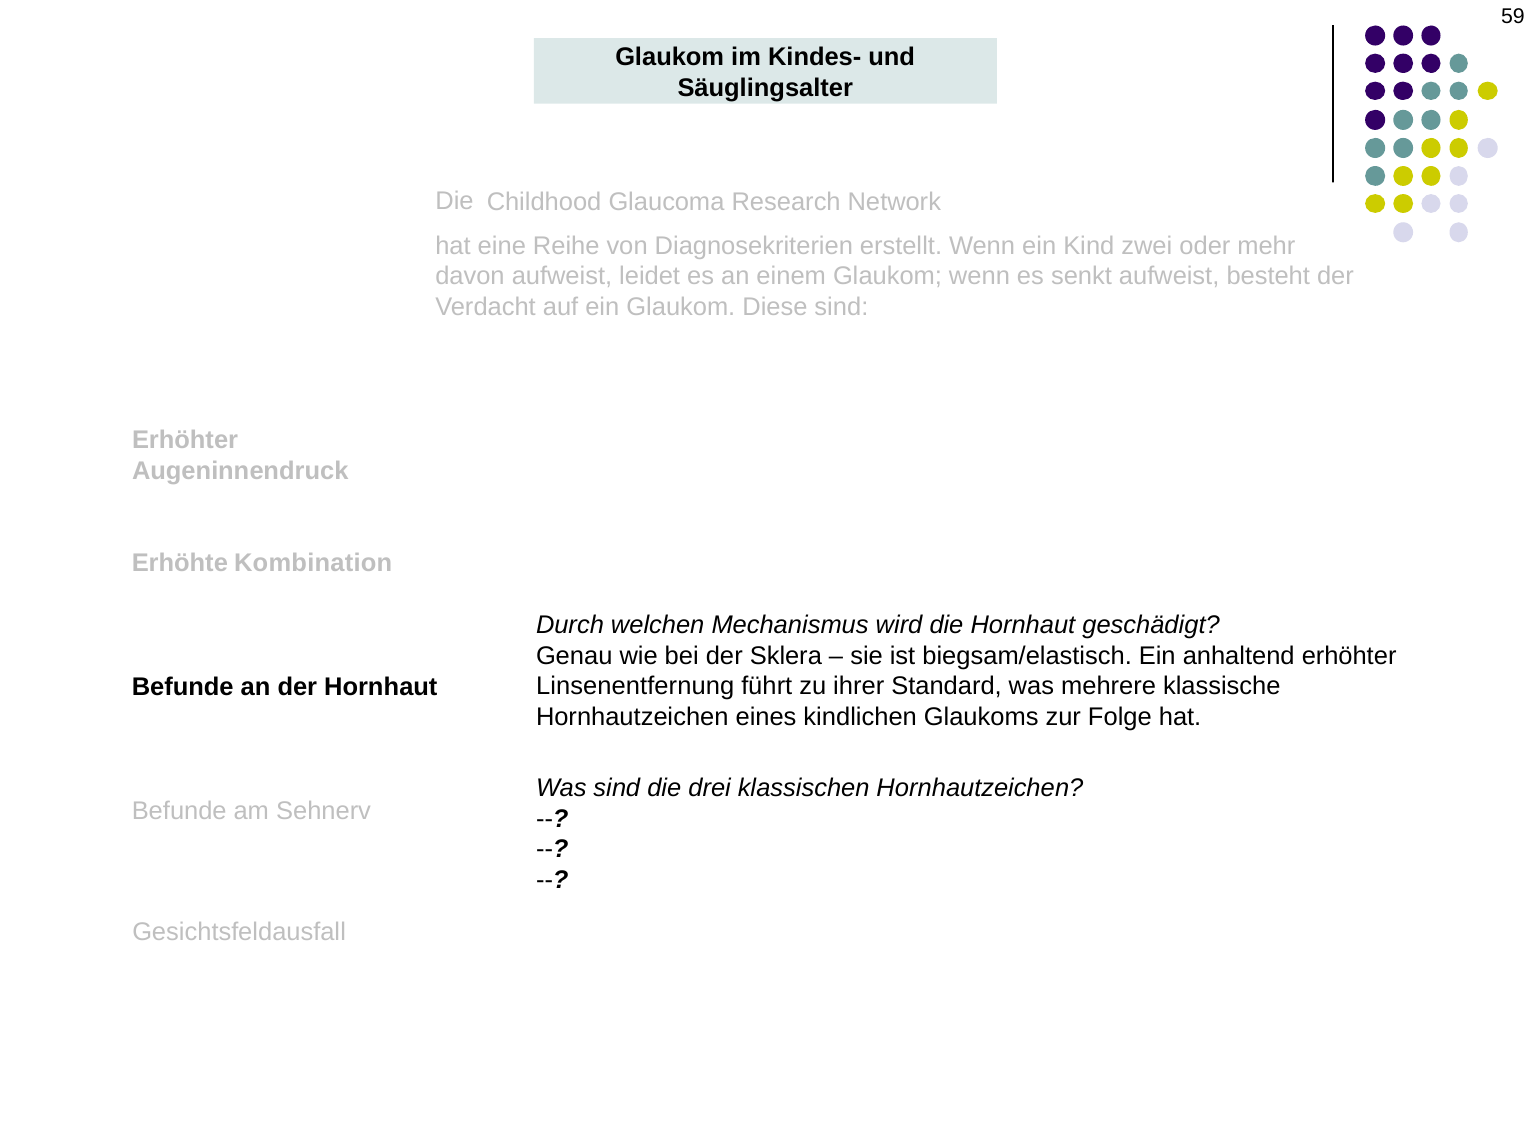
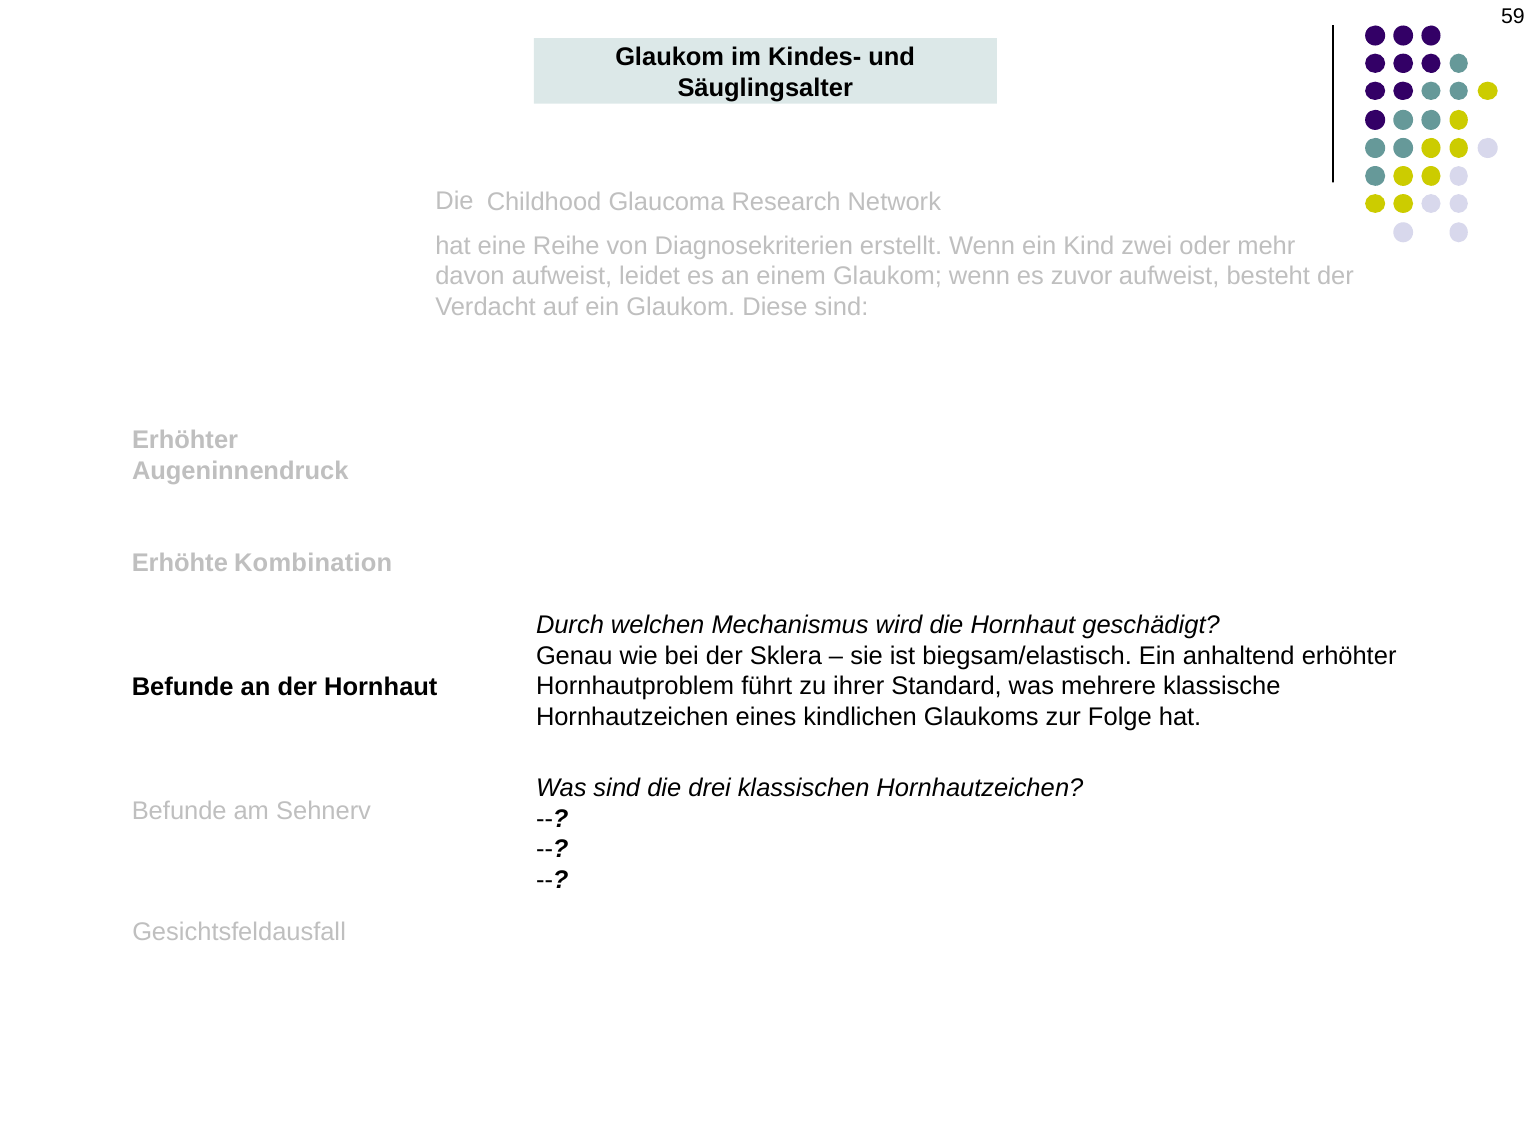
senkt: senkt -> zuvor
Linsenentfernung: Linsenentfernung -> Hornhautproblem
